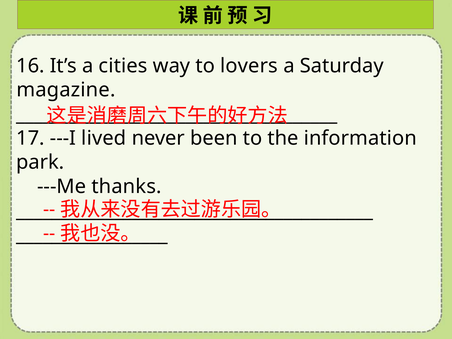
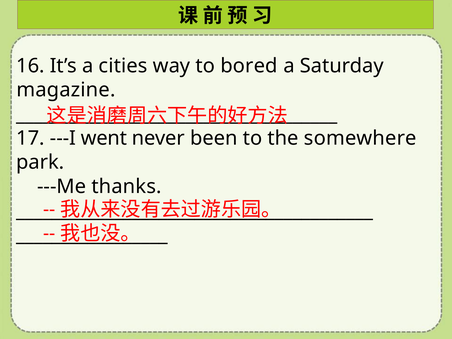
lovers: lovers -> bored
lived: lived -> went
information: information -> somewhere
